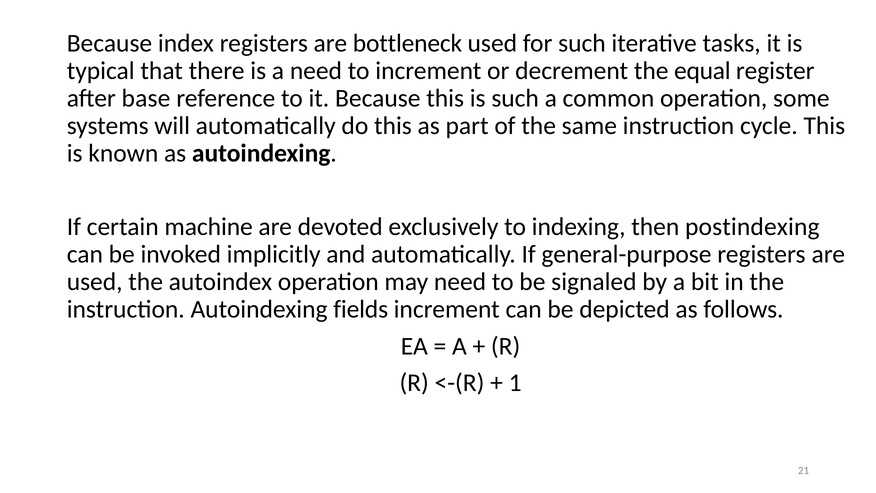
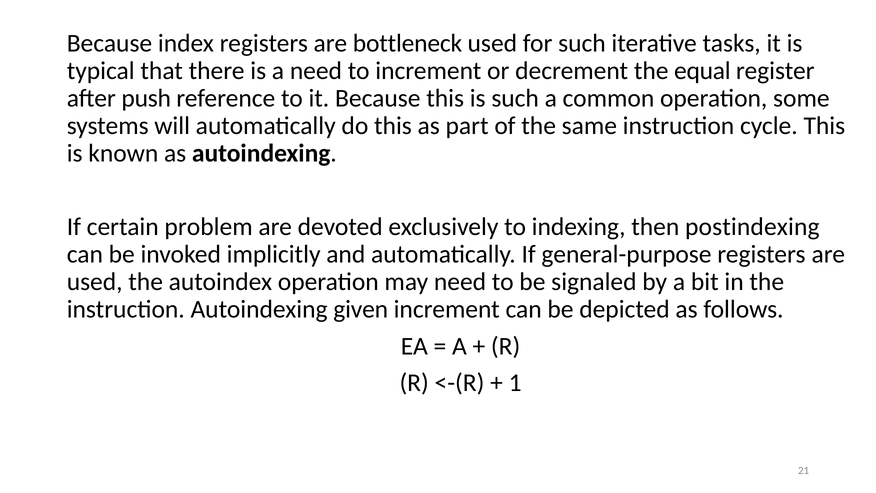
base: base -> push
machine: machine -> problem
fields: fields -> given
